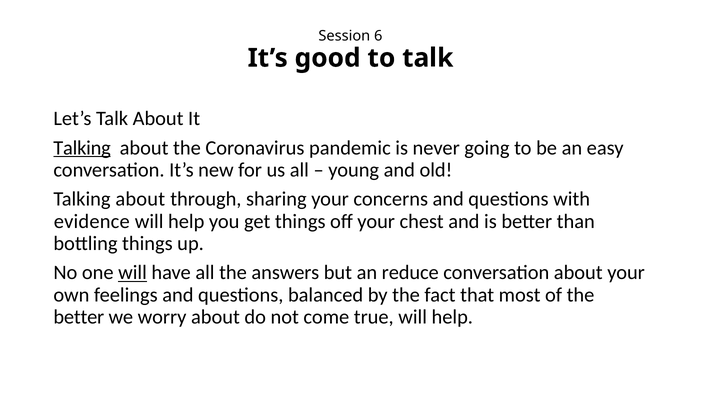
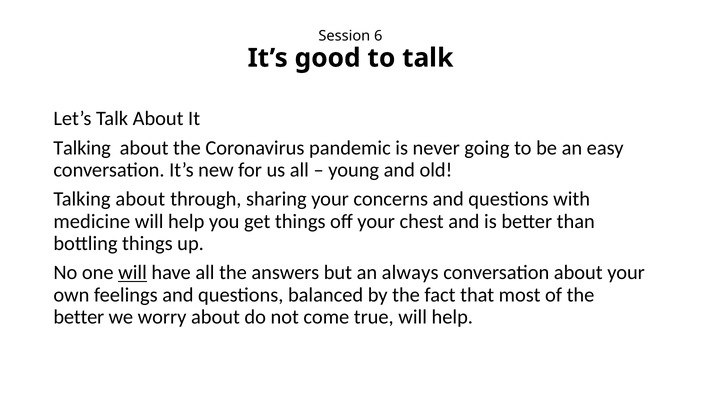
Talking at (82, 148) underline: present -> none
evidence: evidence -> medicine
reduce: reduce -> always
